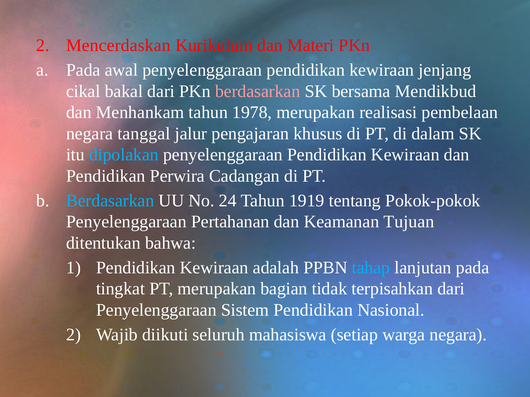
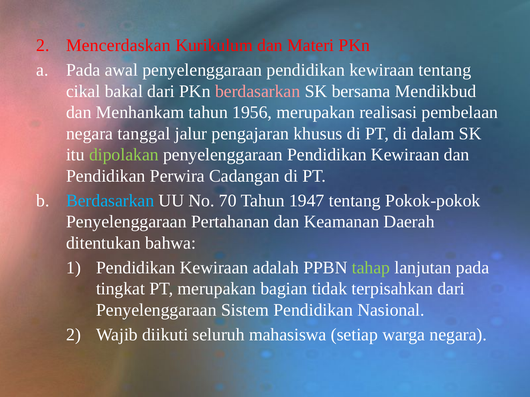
kewiraan jenjang: jenjang -> tentang
1978: 1978 -> 1956
dipolakan colour: light blue -> light green
24: 24 -> 70
1919: 1919 -> 1947
Tujuan: Tujuan -> Daerah
tahap colour: light blue -> light green
